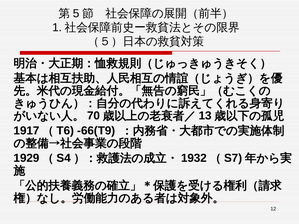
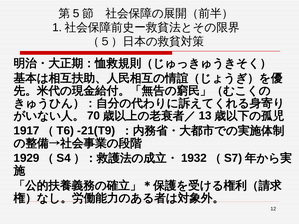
-66(T9: -66(T9 -> -21(T9
